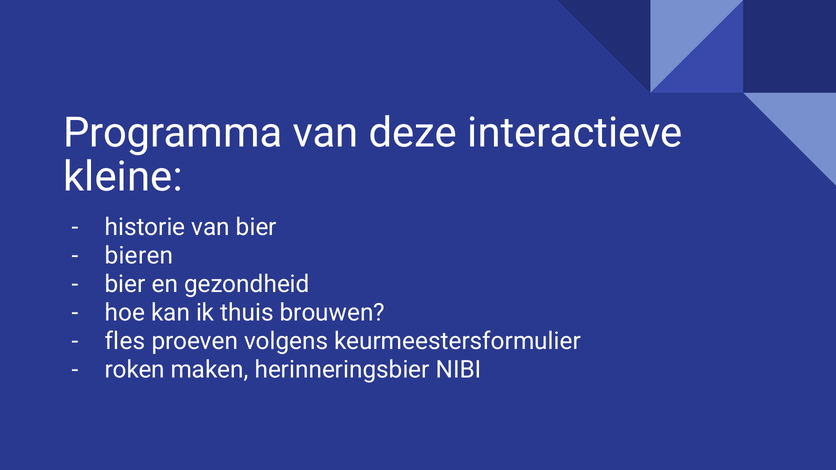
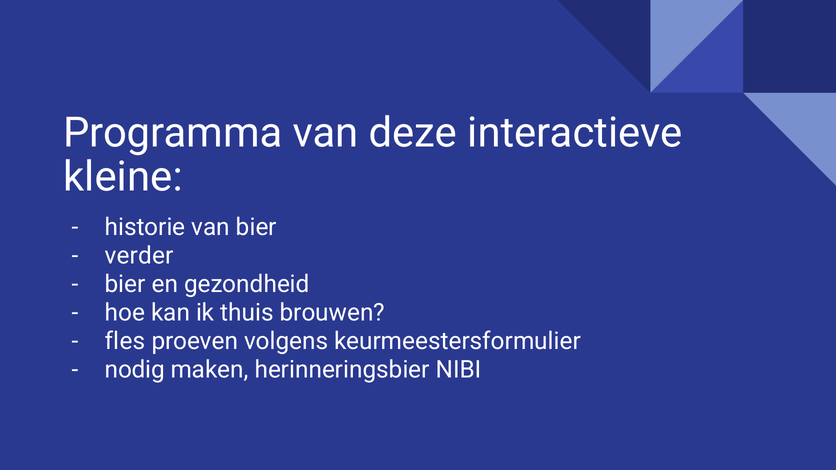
bieren: bieren -> verder
roken: roken -> nodig
